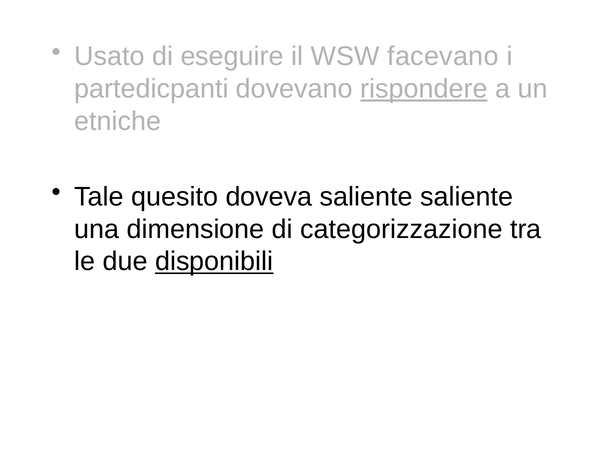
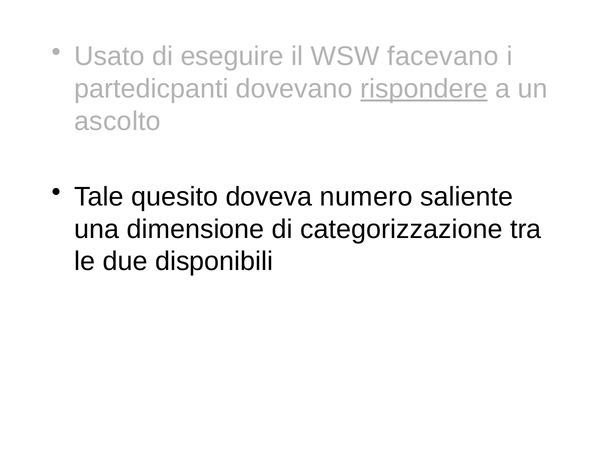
etniche: etniche -> ascolto
doveva saliente: saliente -> numero
disponibili underline: present -> none
